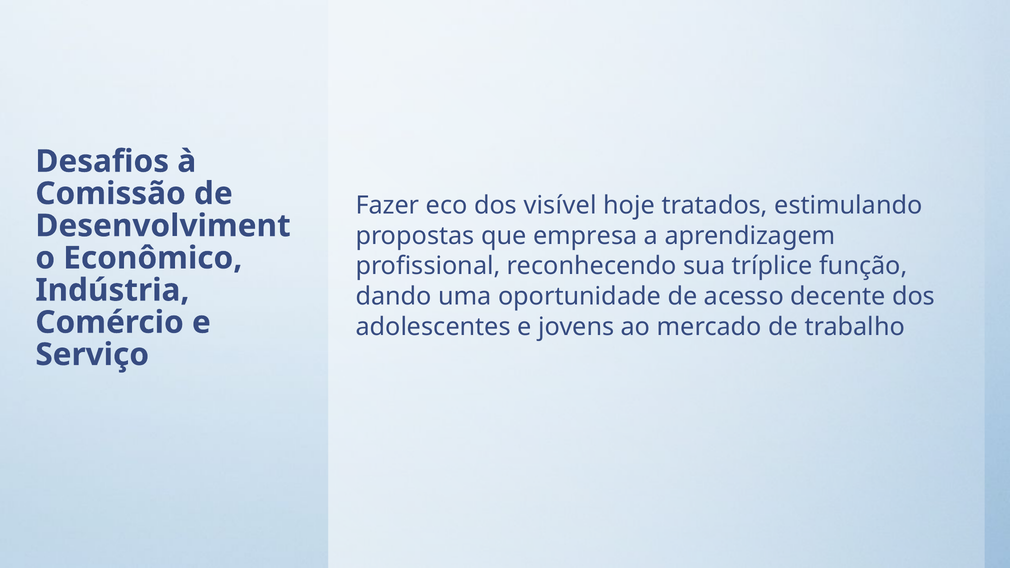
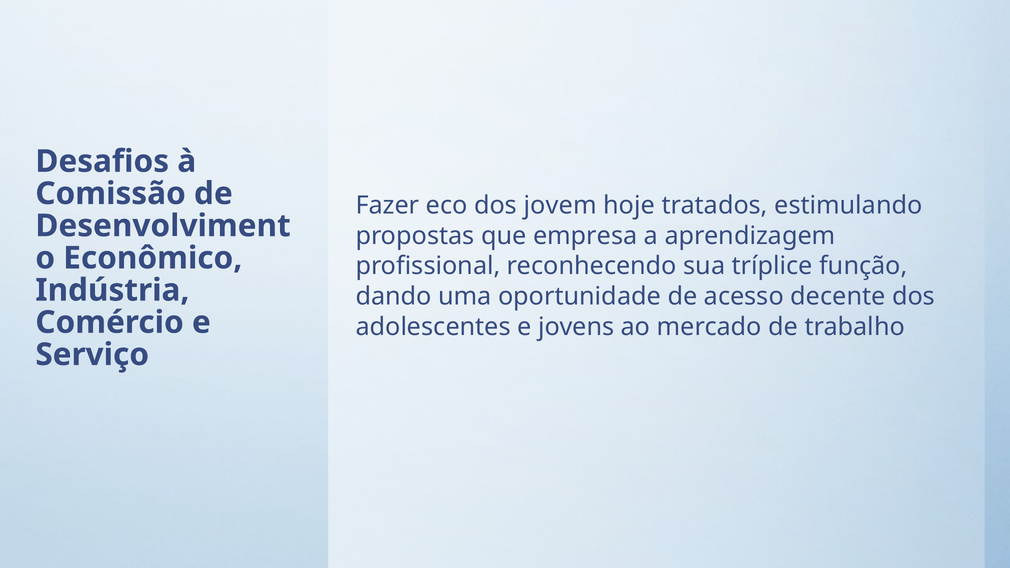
visível: visível -> jovem
